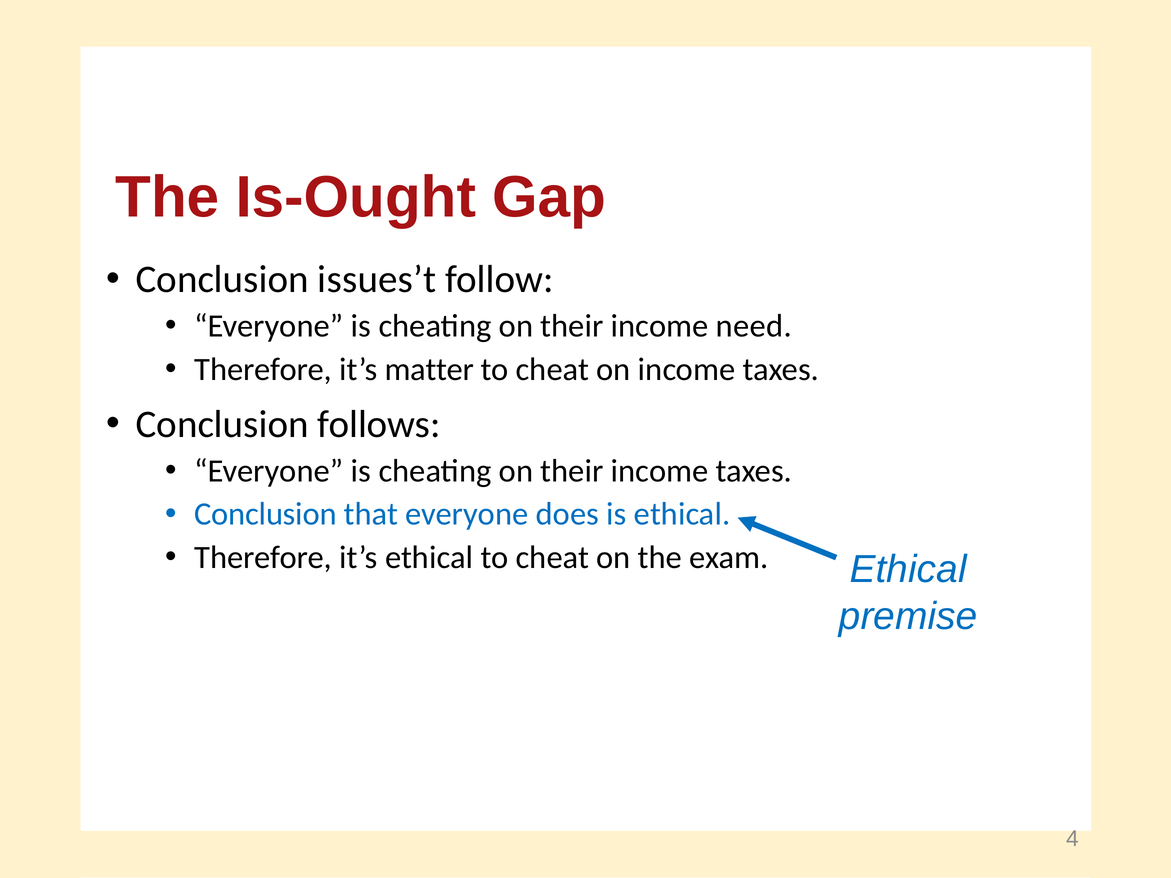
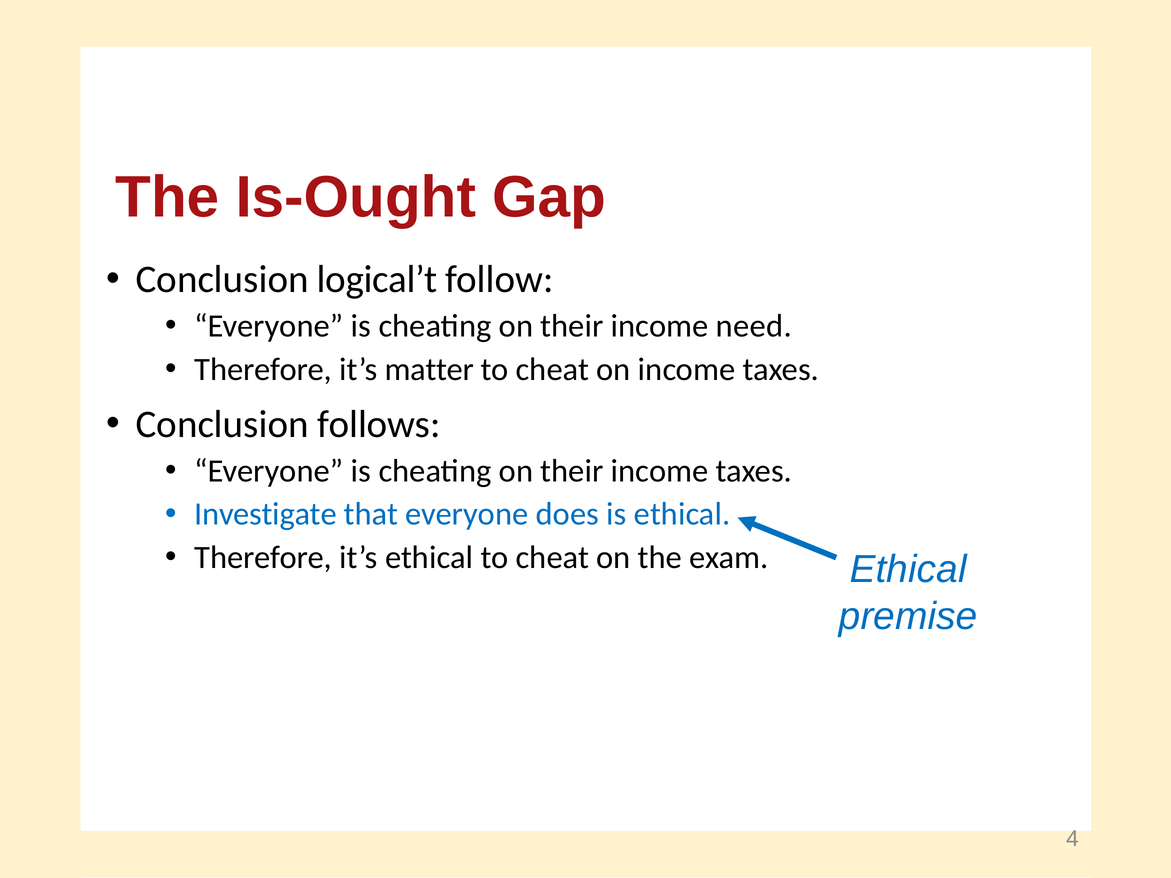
issues’t: issues’t -> logical’t
Conclusion at (265, 514): Conclusion -> Investigate
